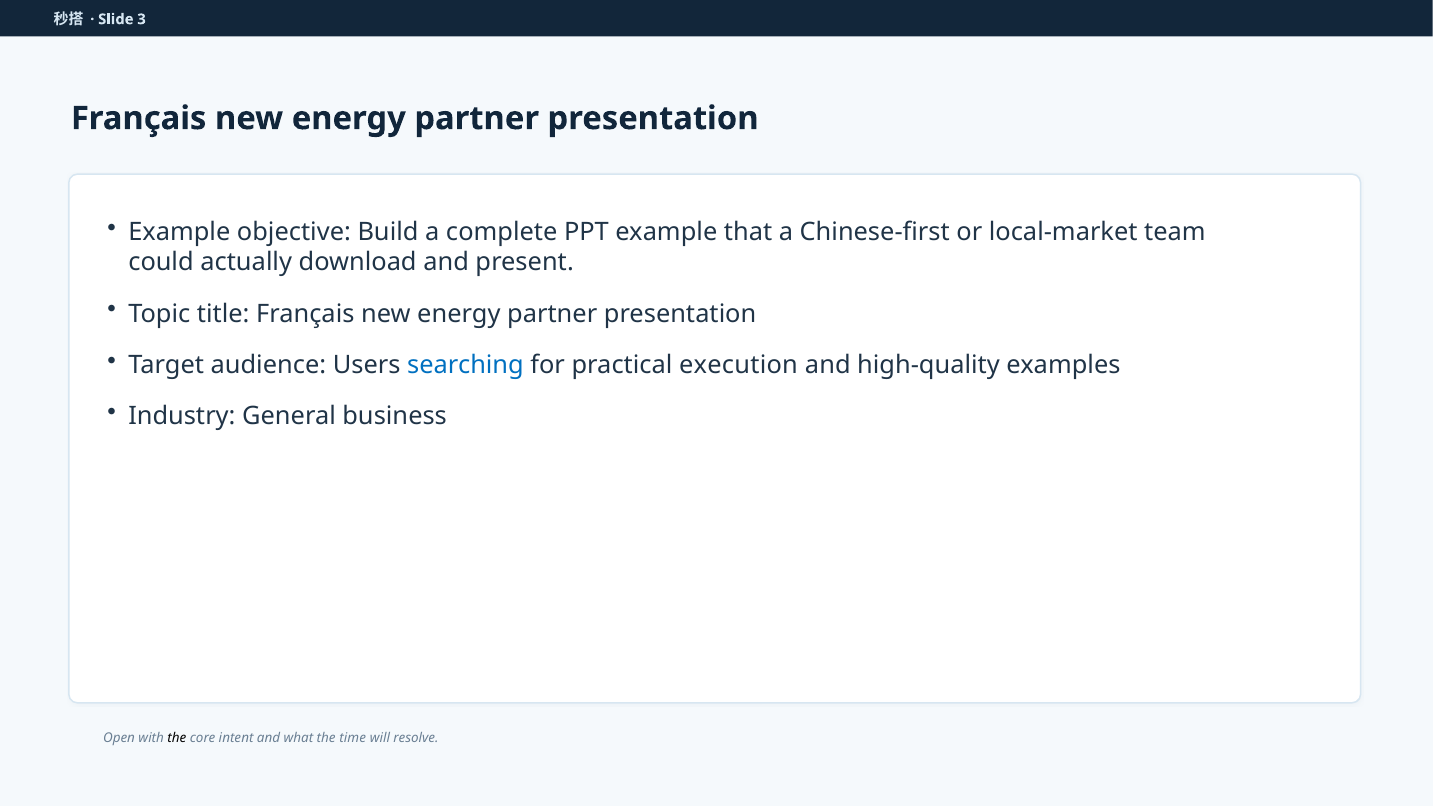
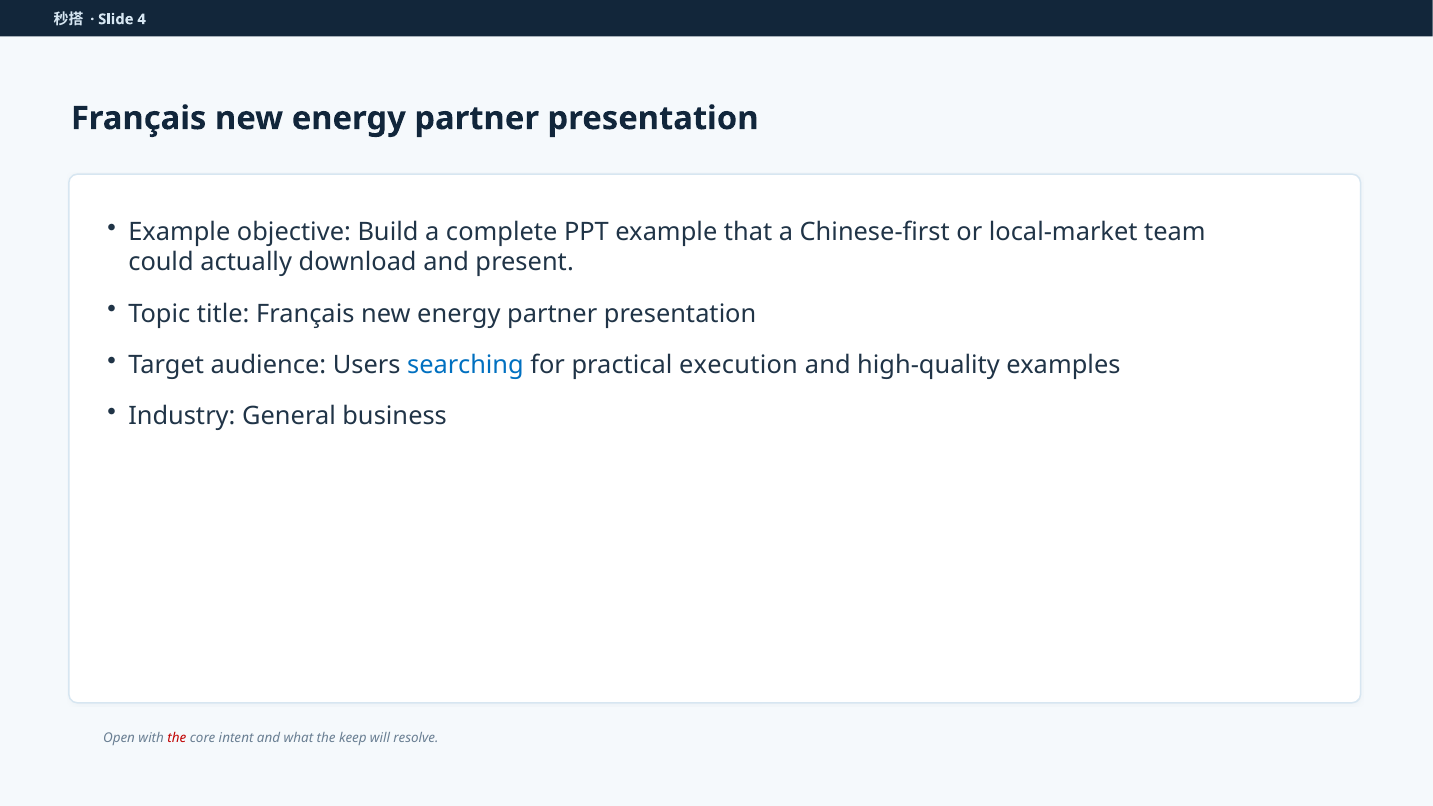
3: 3 -> 4
the at (177, 738) colour: black -> red
time: time -> keep
